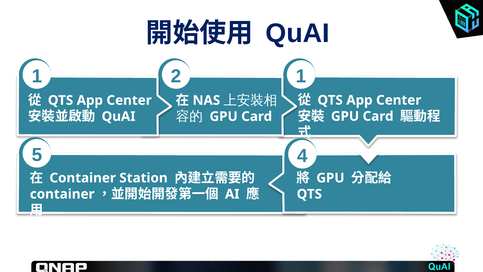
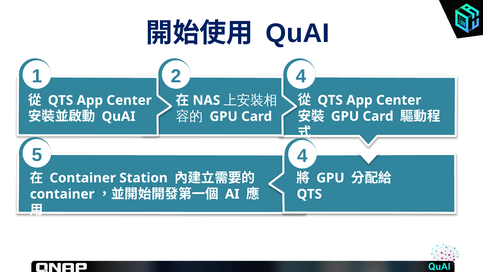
1 1: 1 -> 4
